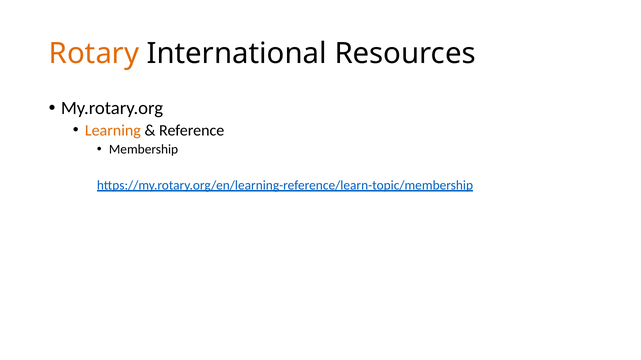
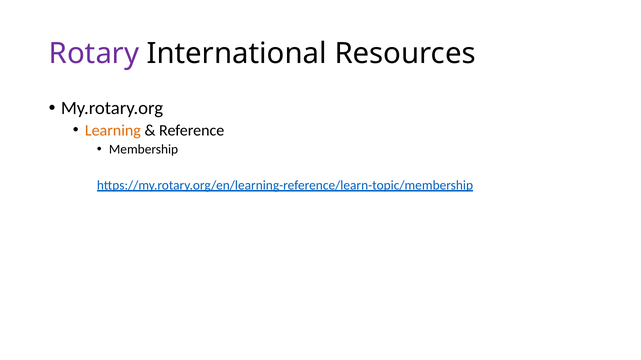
Rotary colour: orange -> purple
